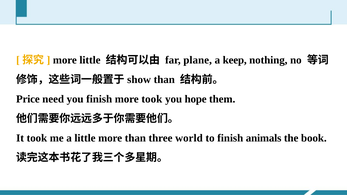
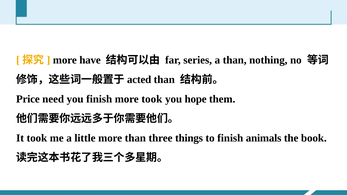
more little: little -> have
plane: plane -> series
a keep: keep -> than
show: show -> acted
world: world -> things
